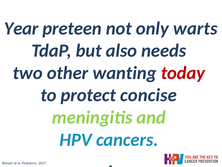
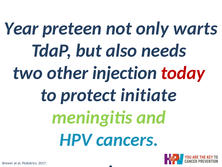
wanting: wanting -> injection
concise: concise -> initiate
